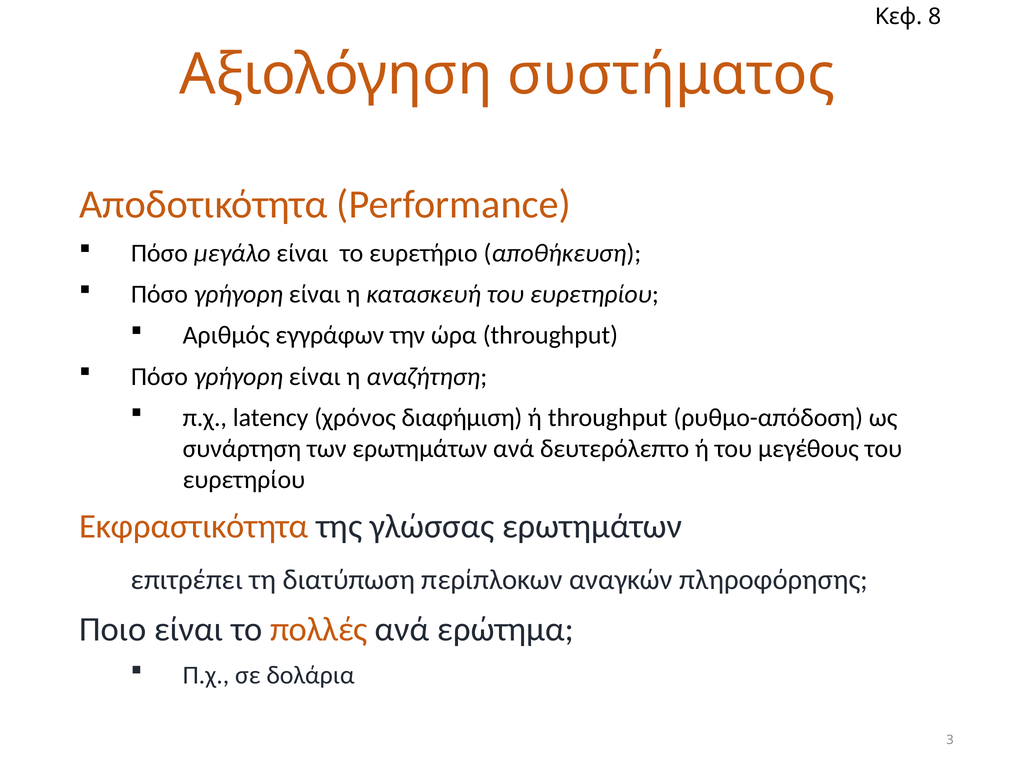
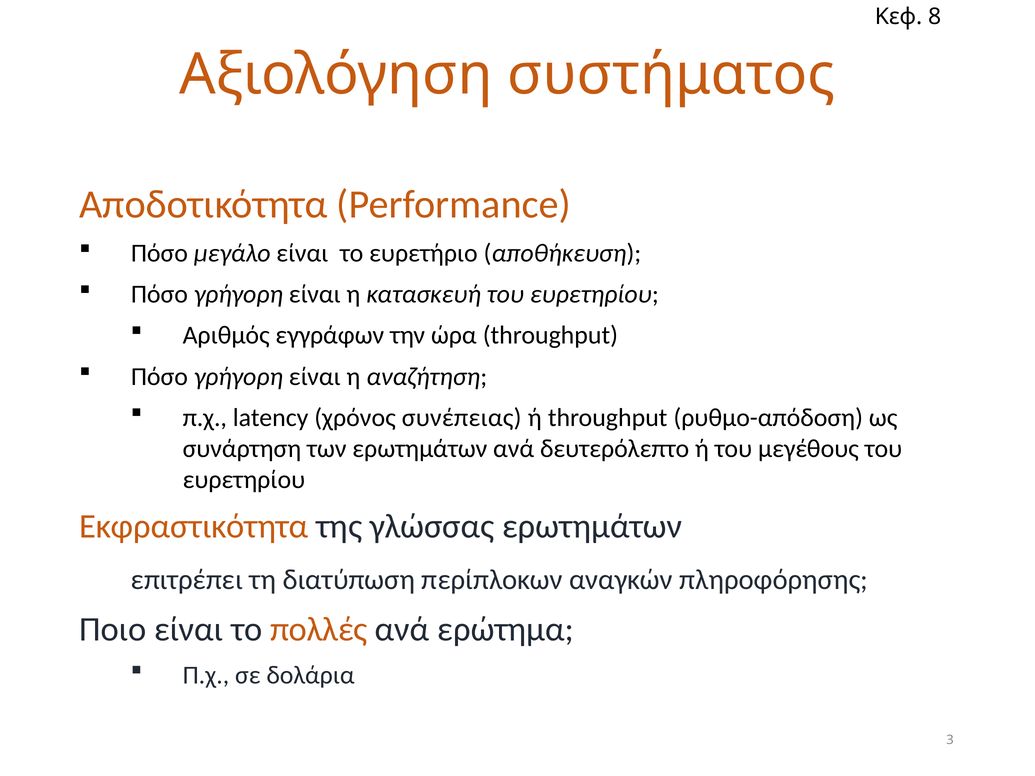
διαφήμιση: διαφήμιση -> συνέπειας
